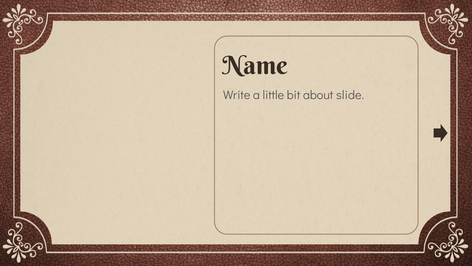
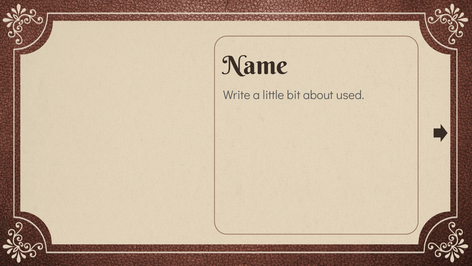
slide: slide -> used
